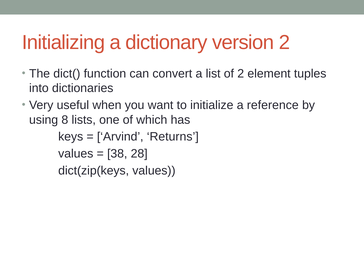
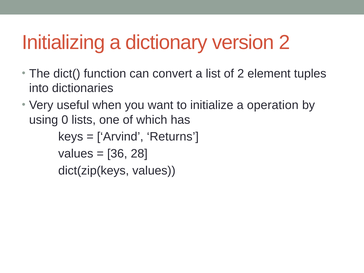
reference: reference -> operation
8: 8 -> 0
38: 38 -> 36
